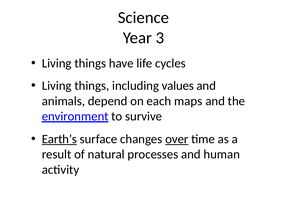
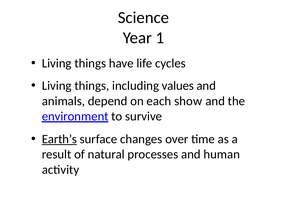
3: 3 -> 1
maps: maps -> show
over underline: present -> none
